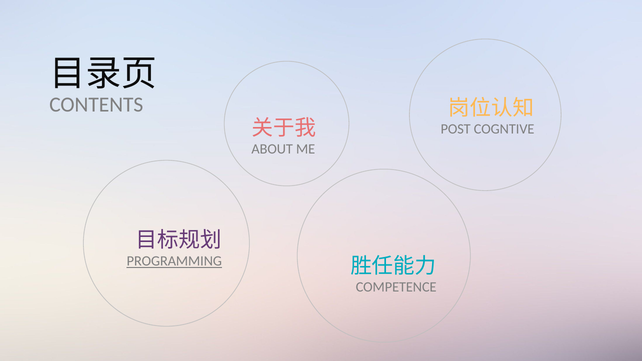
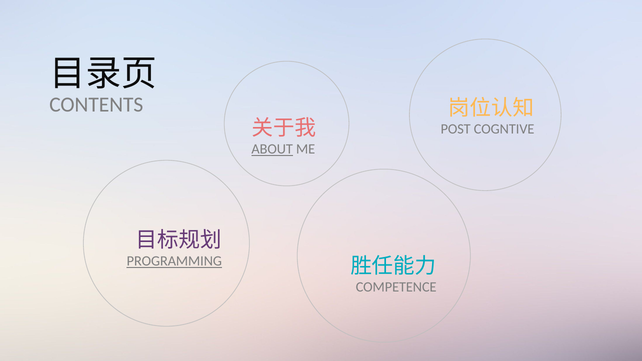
ABOUT underline: none -> present
